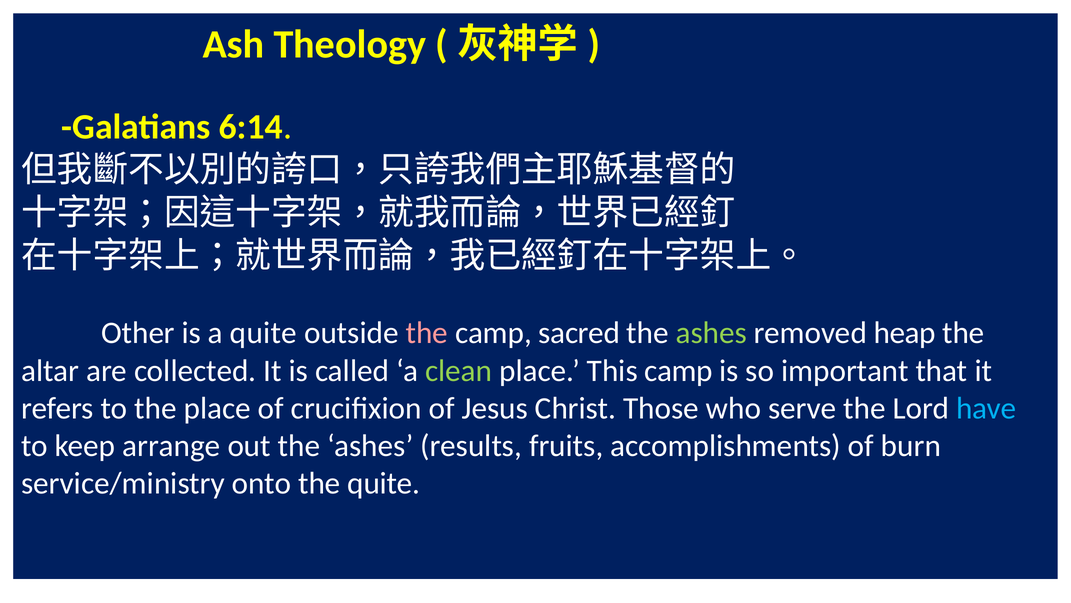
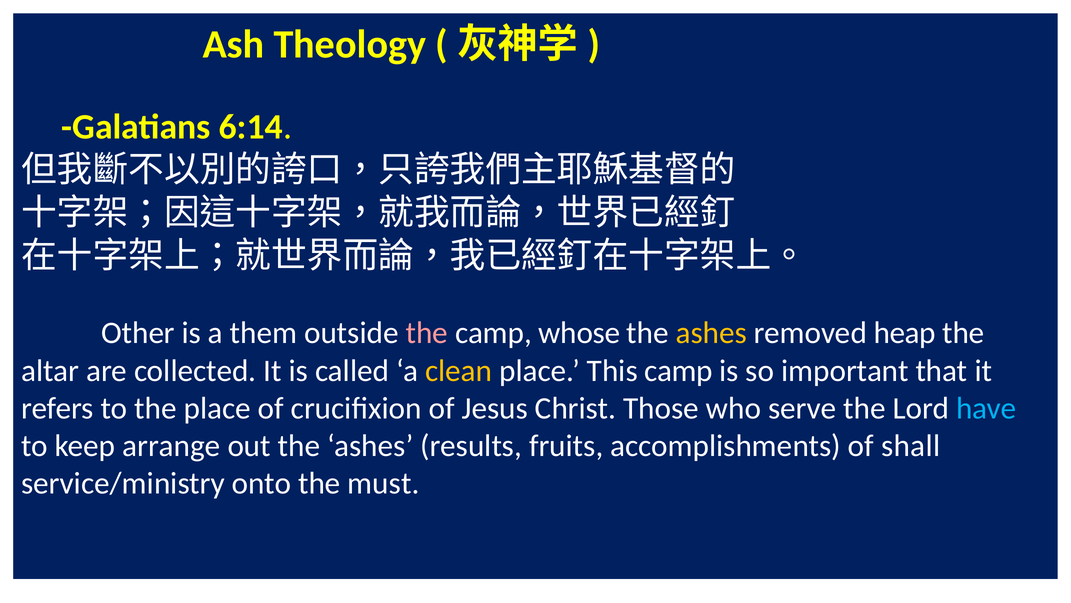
a quite: quite -> them
sacred: sacred -> whose
ashes at (711, 333) colour: light green -> yellow
clean colour: light green -> yellow
burn: burn -> shall
the quite: quite -> must
